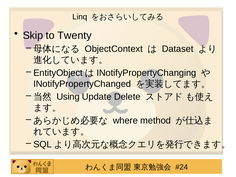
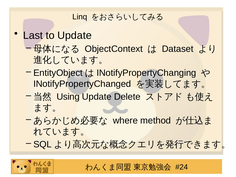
Skip: Skip -> Last
to Twenty: Twenty -> Update
